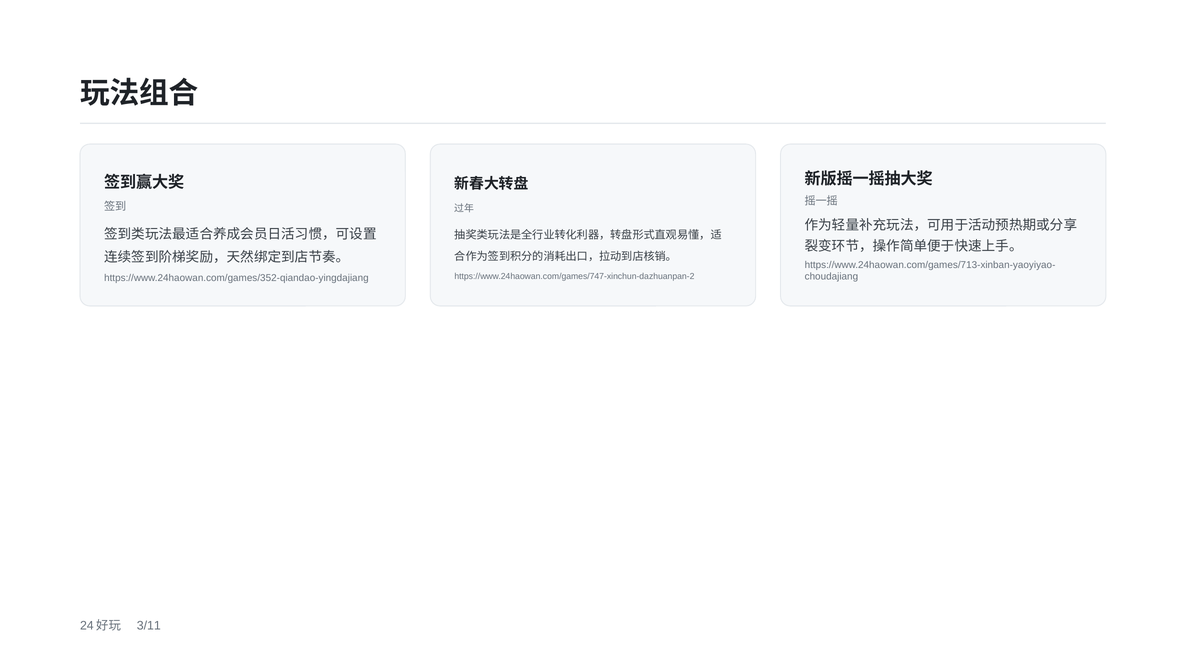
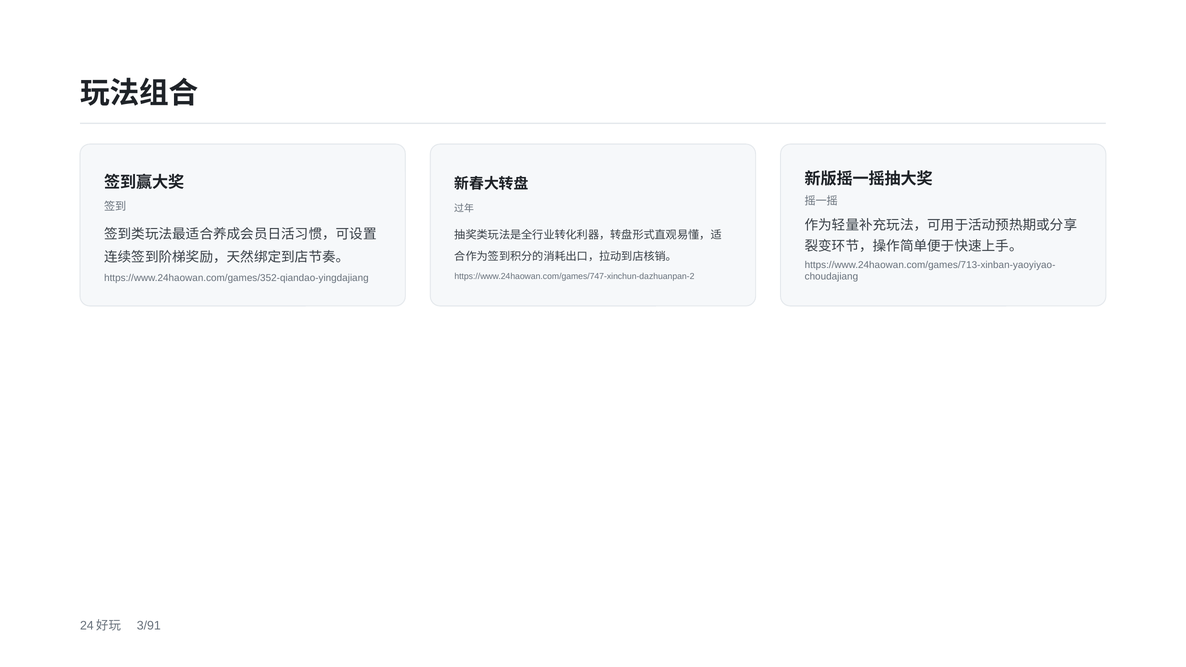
3/11: 3/11 -> 3/91
